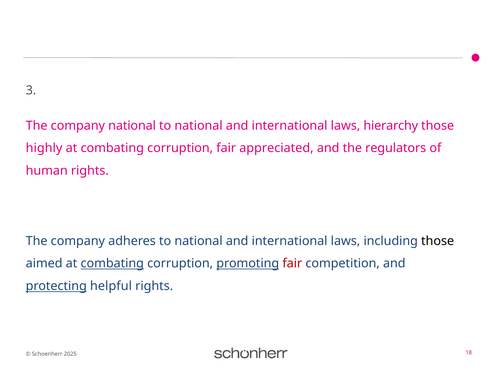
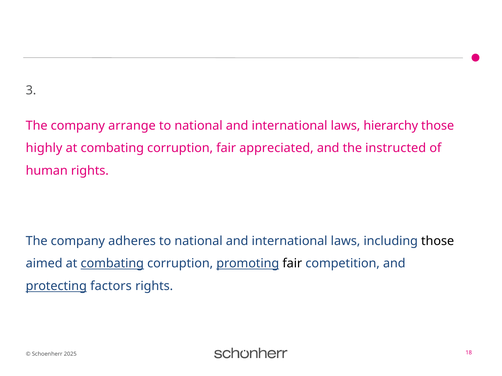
company national: national -> arrange
regulators: regulators -> instructed
fair at (292, 264) colour: red -> black
helpful: helpful -> factors
